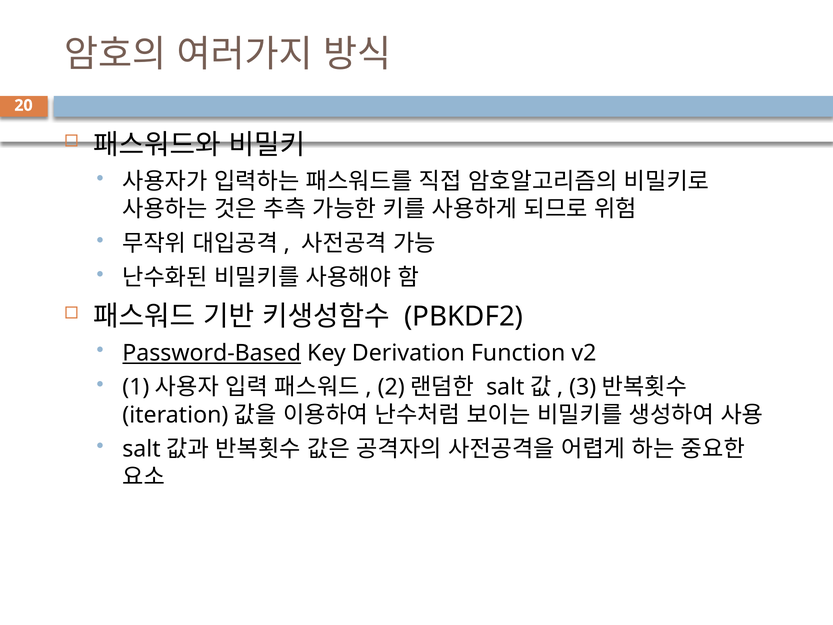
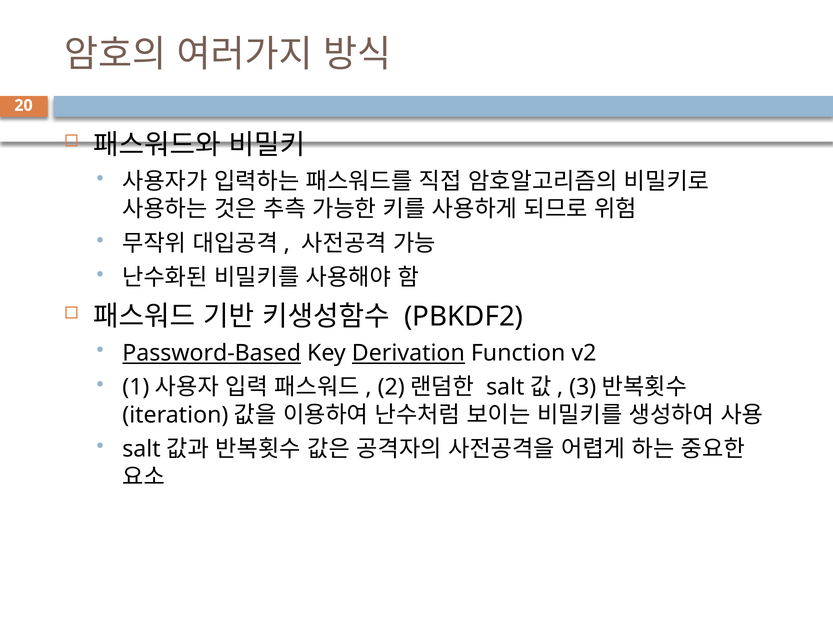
Derivation underline: none -> present
